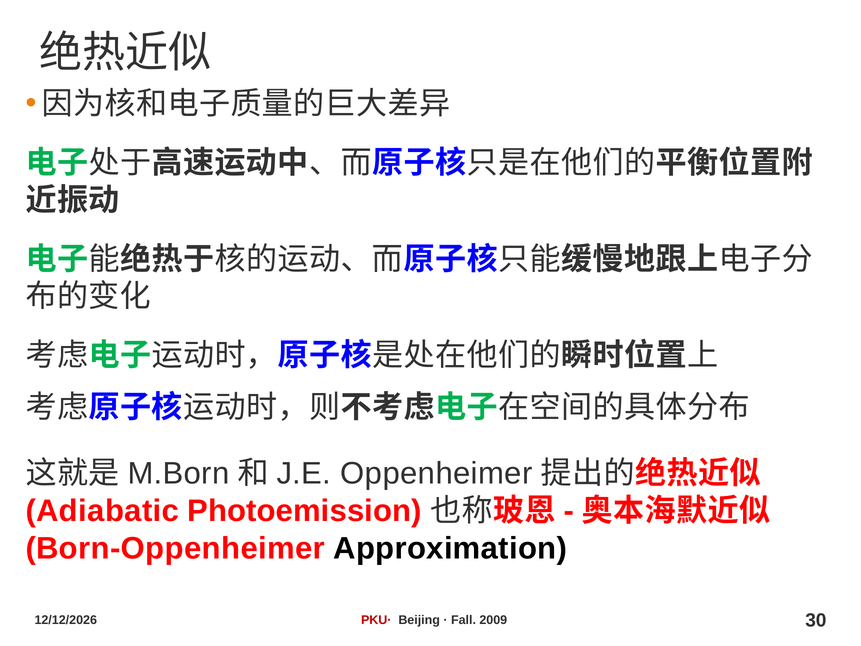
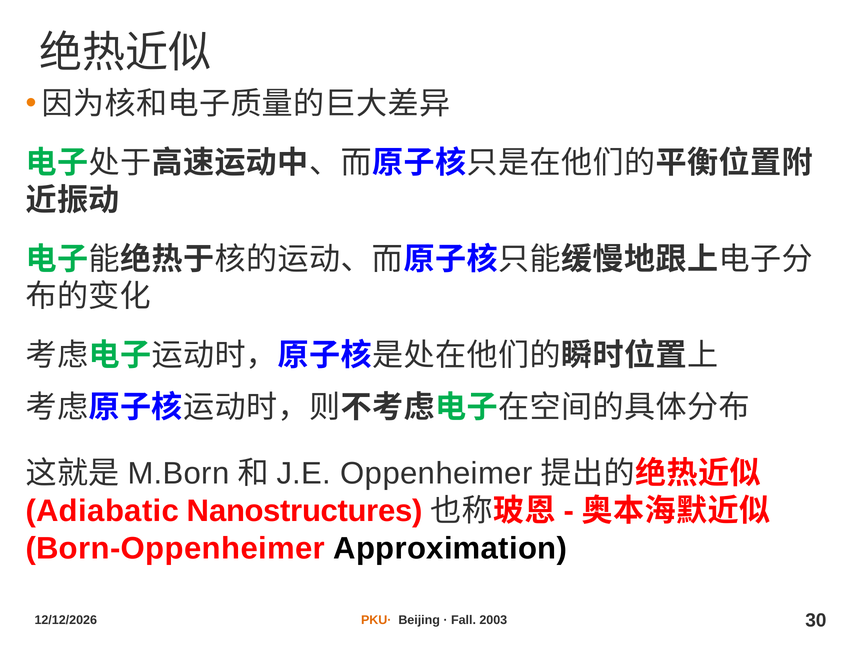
Photoemission: Photoemission -> Nanostructures
PKU· colour: red -> orange
2009: 2009 -> 2003
